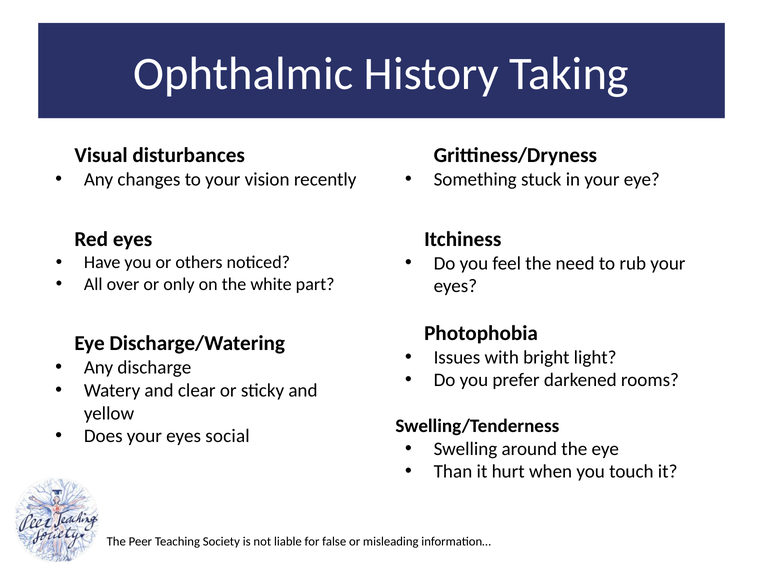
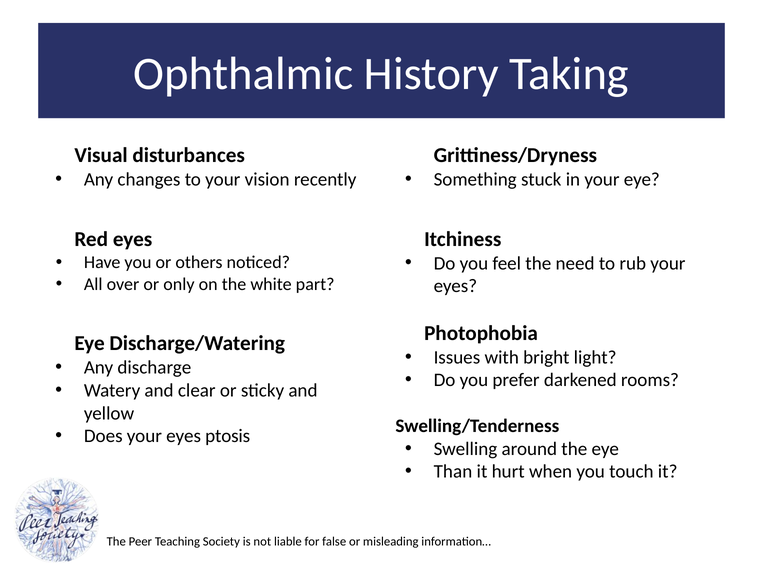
social: social -> ptosis
